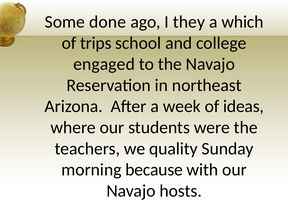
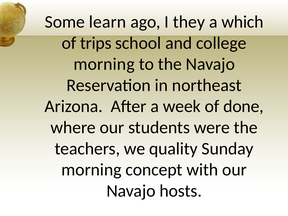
done: done -> learn
engaged at (104, 64): engaged -> morning
ideas: ideas -> done
because: because -> concept
